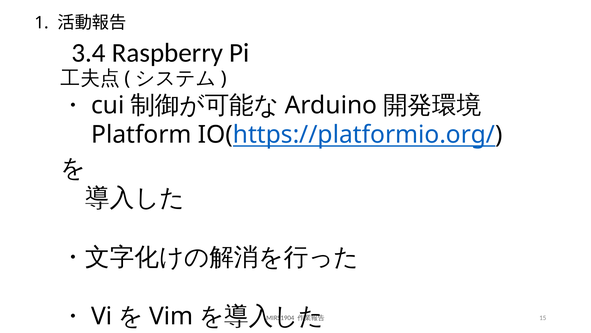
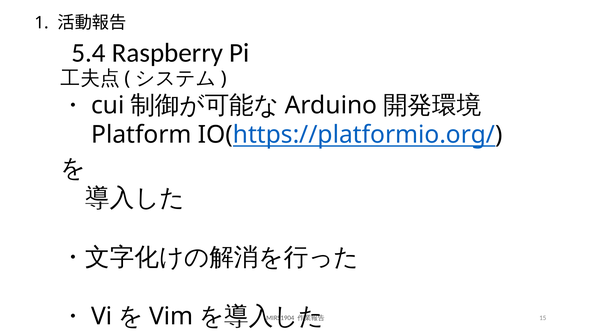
3.4: 3.4 -> 5.4
